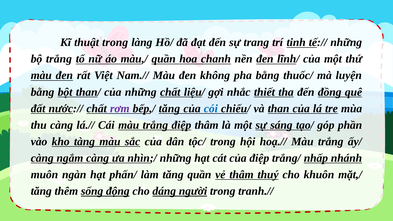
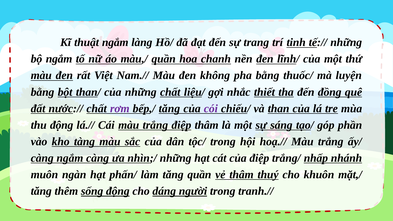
thuật trong: trong -> ngắm
bộ trắng: trắng -> ngắm
cói colour: blue -> purple
thu càng: càng -> động
